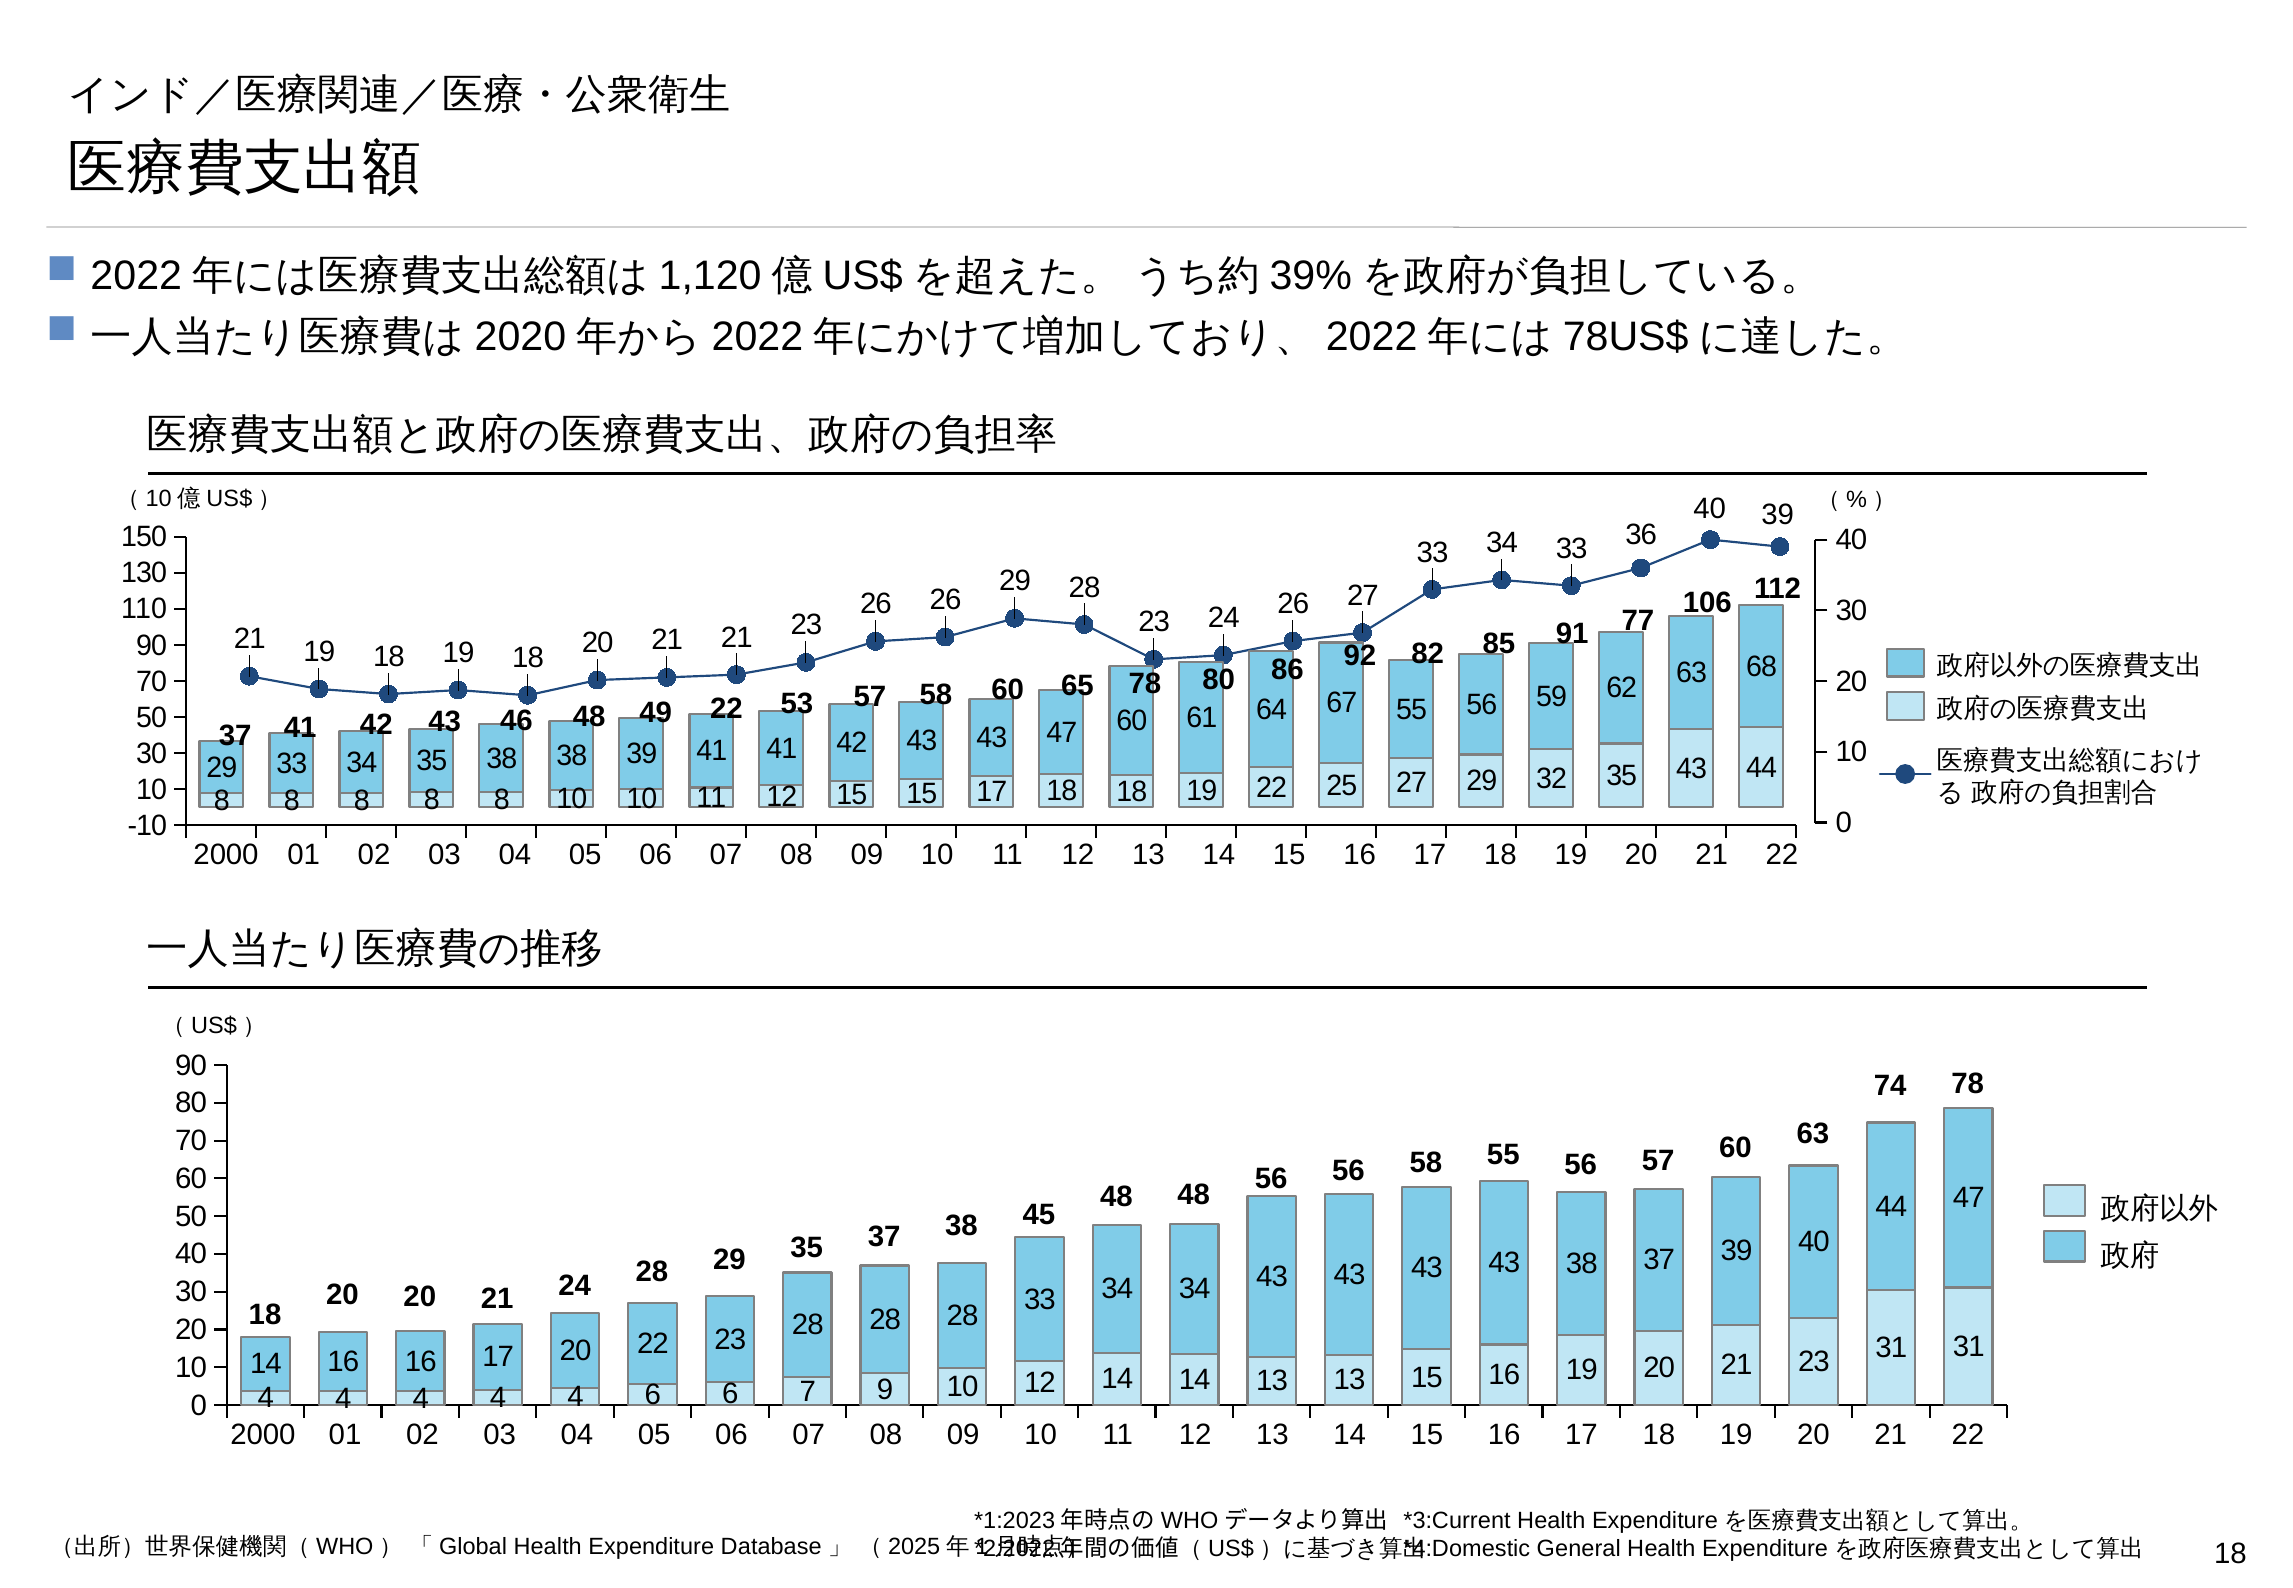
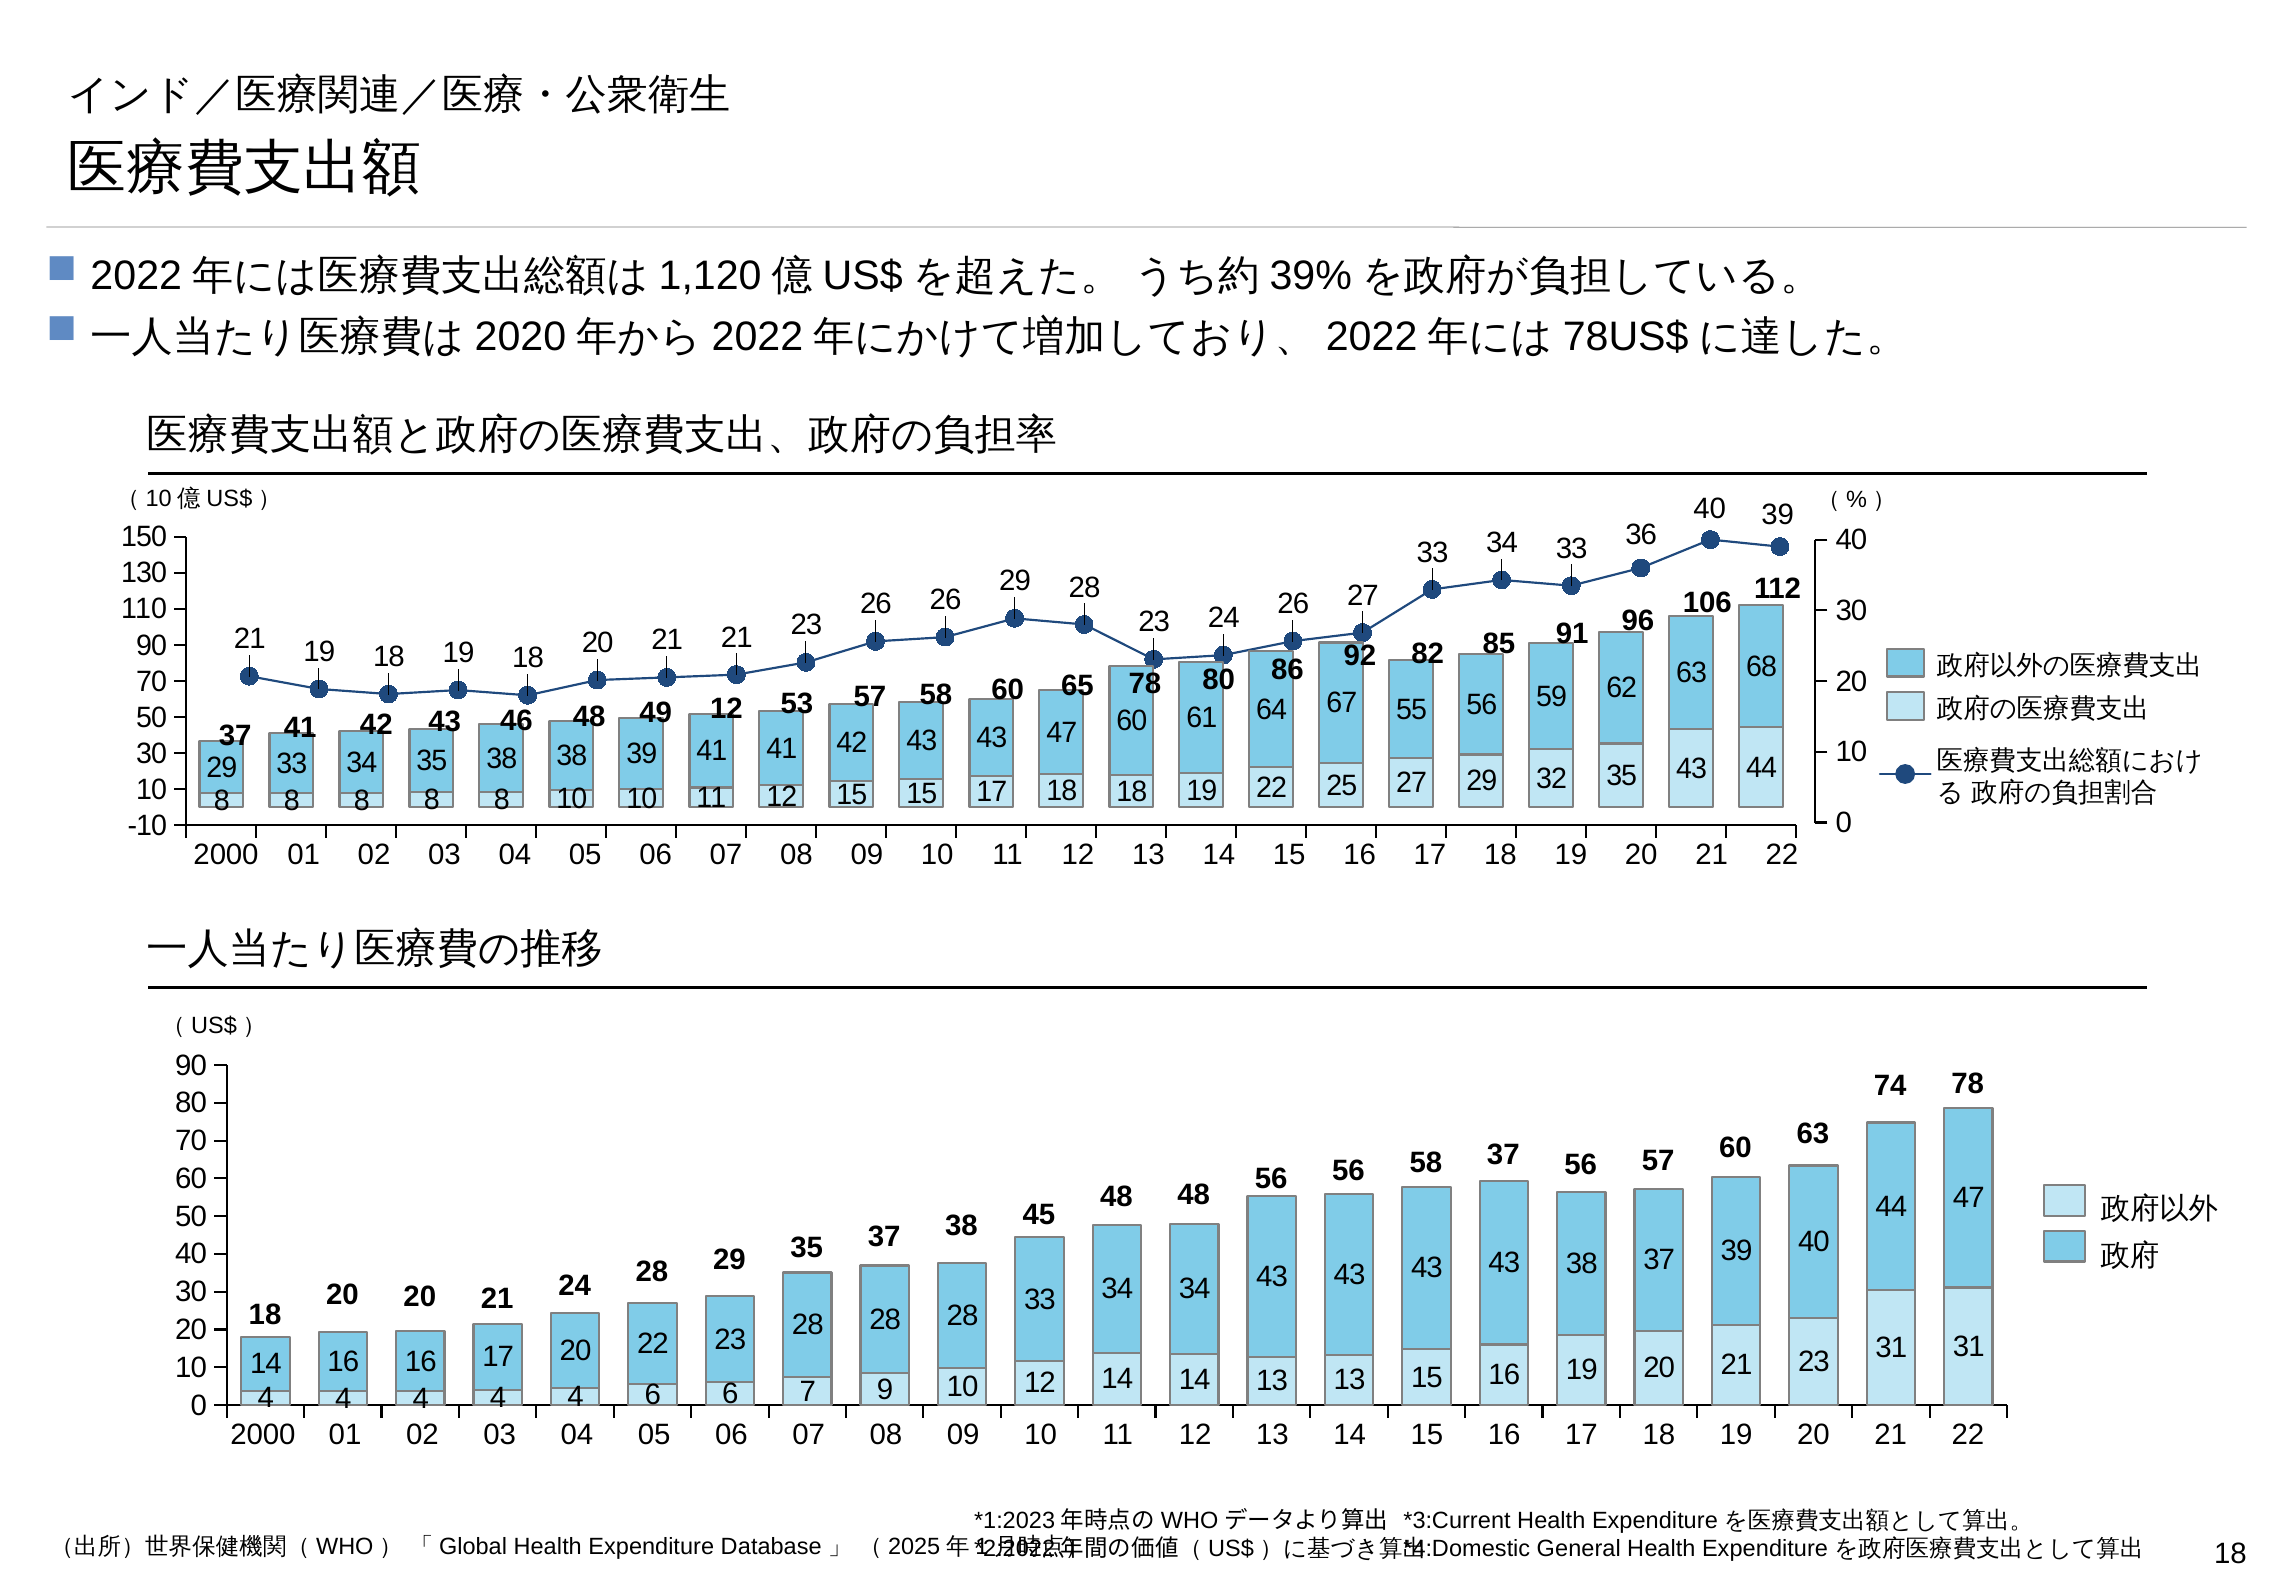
49 22: 22 -> 12
77: 77 -> 96
58 55: 55 -> 37
